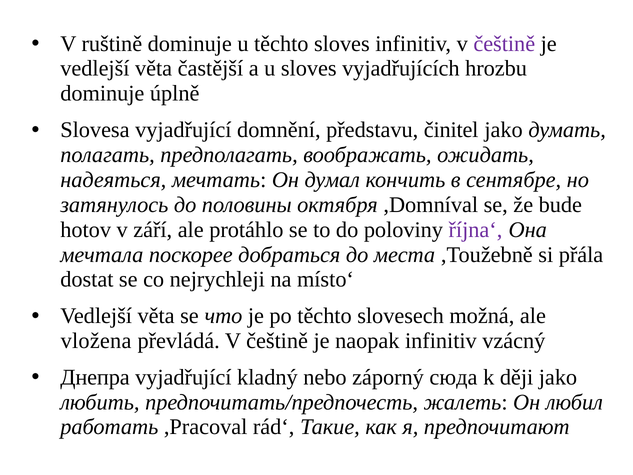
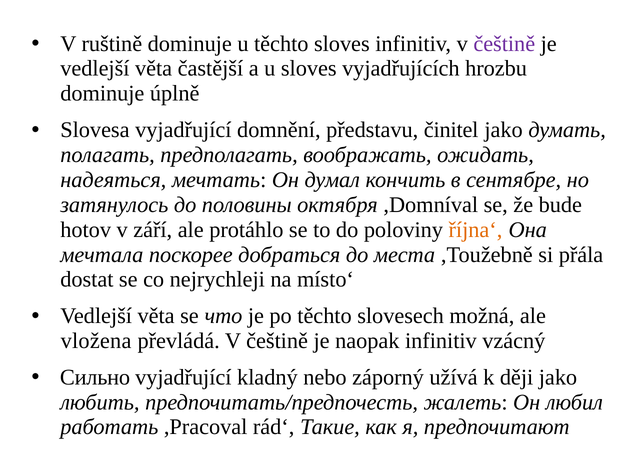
října‘ colour: purple -> orange
Днепра: Днепра -> Сильно
сюда: сюда -> užívá
